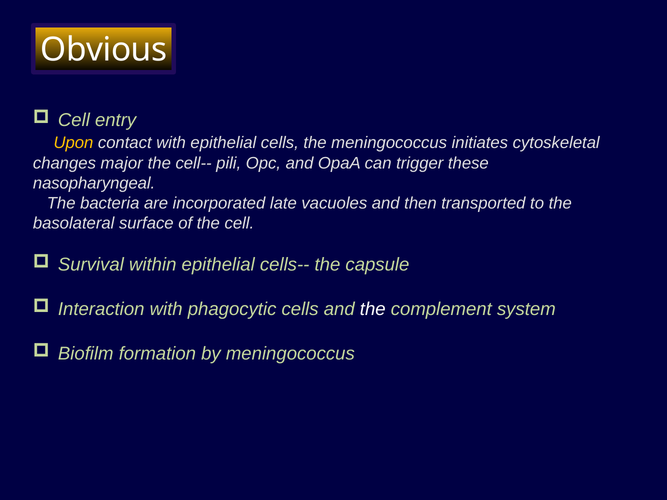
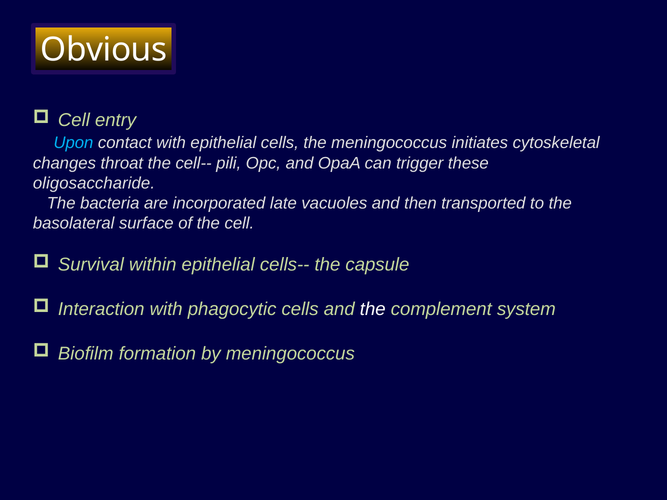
Upon colour: yellow -> light blue
major: major -> throat
nasopharyngeal: nasopharyngeal -> oligosaccharide
